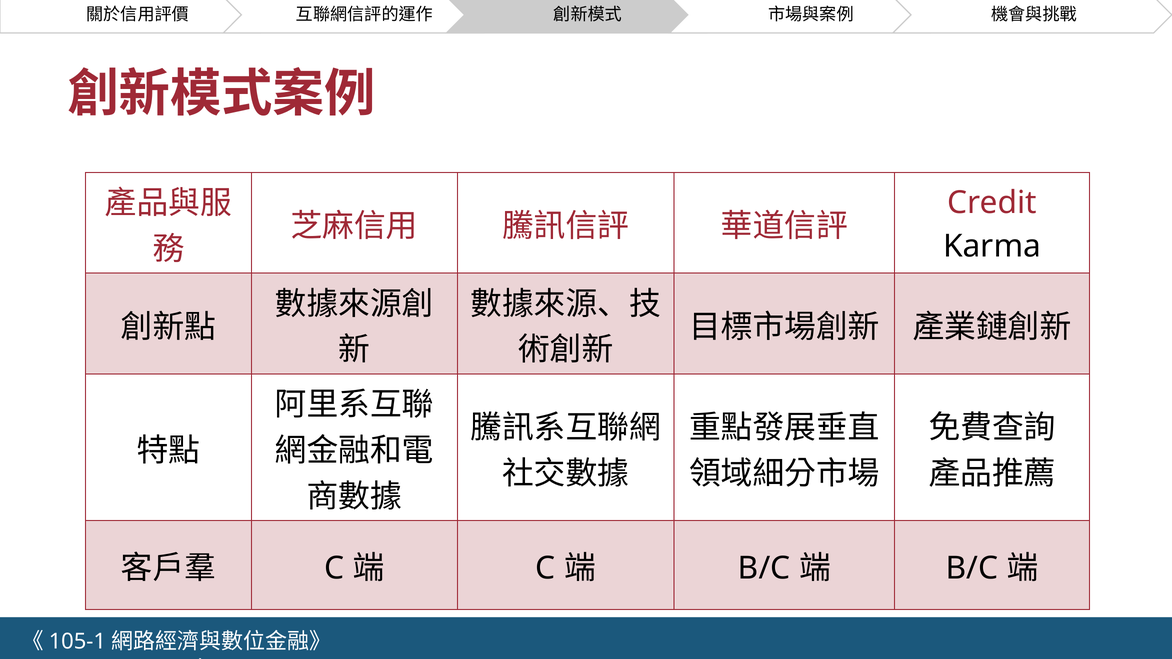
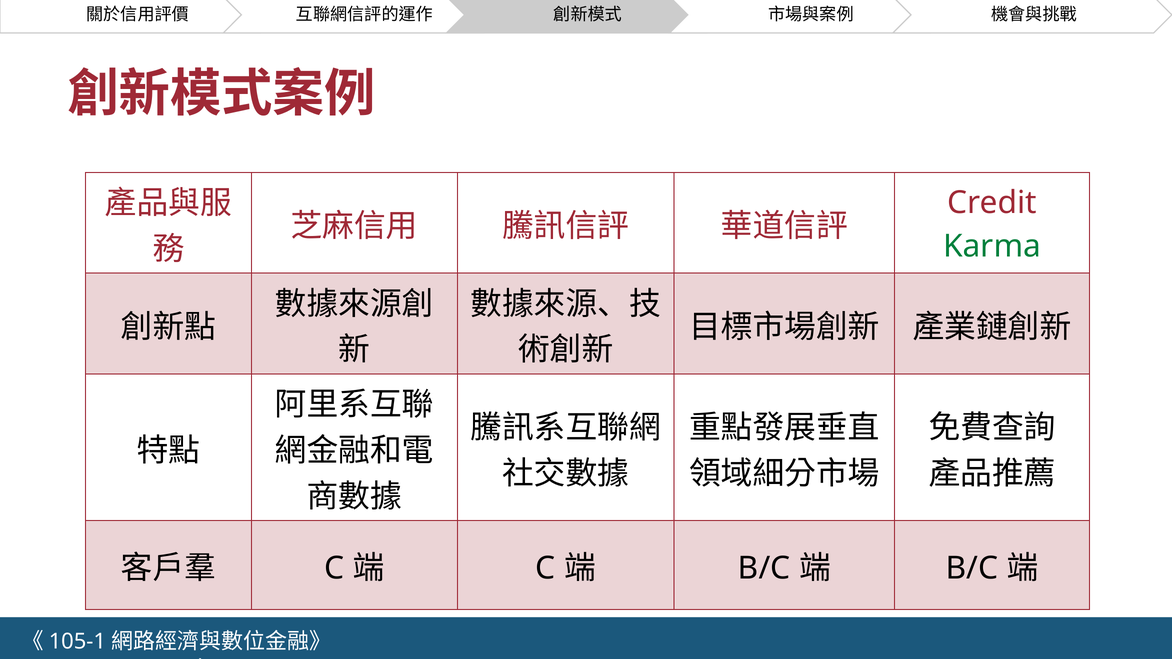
Karma colour: black -> green
